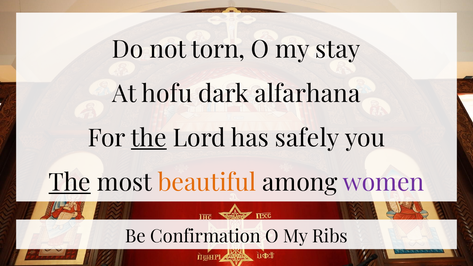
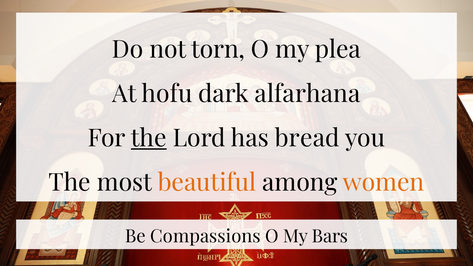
stay: stay -> plea
safely: safely -> bread
The at (70, 183) underline: present -> none
women colour: purple -> orange
Confirmation: Confirmation -> Compassions
Ribs: Ribs -> Bars
